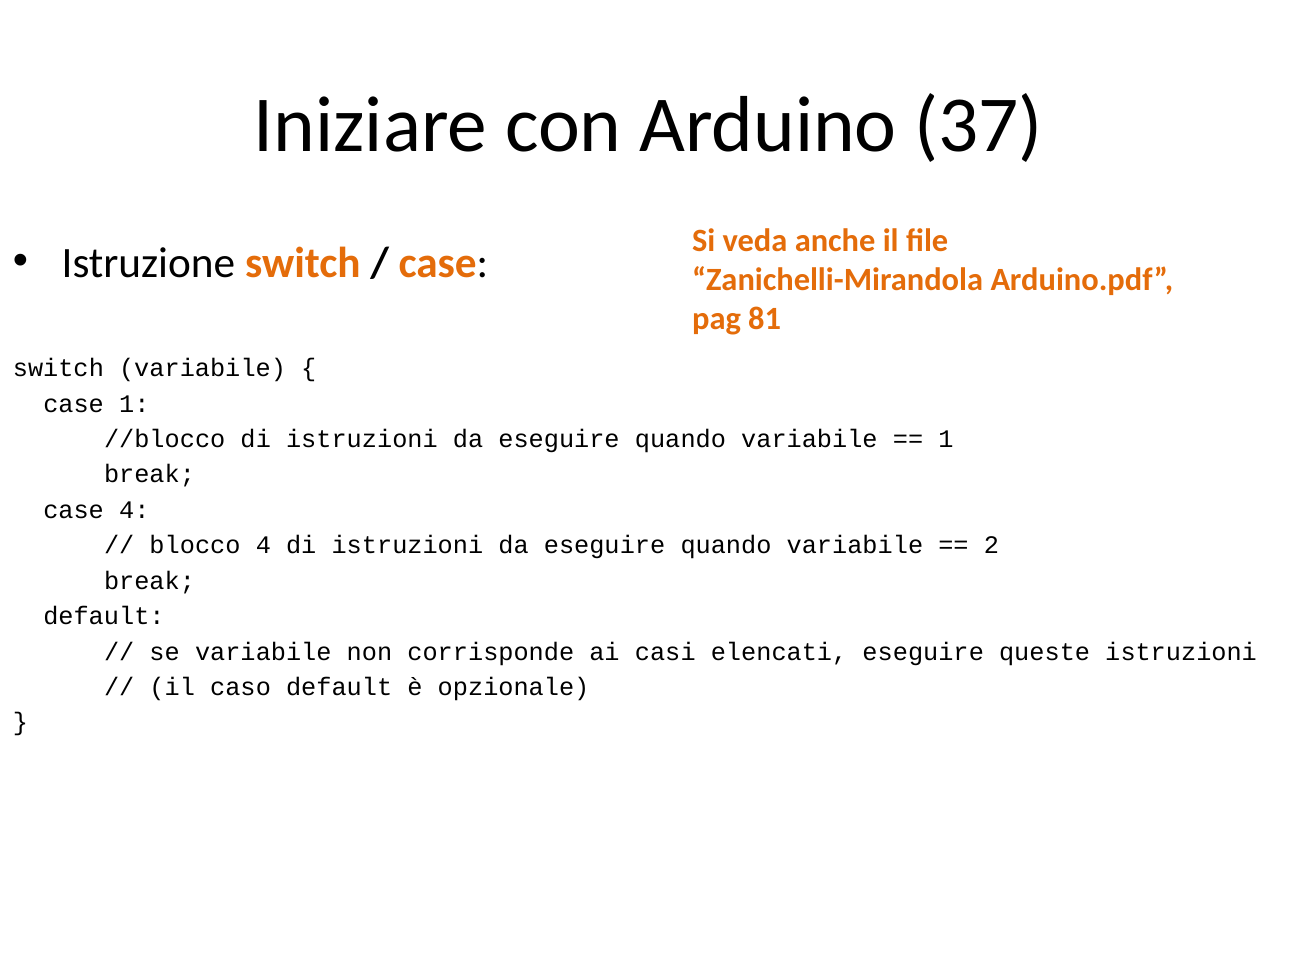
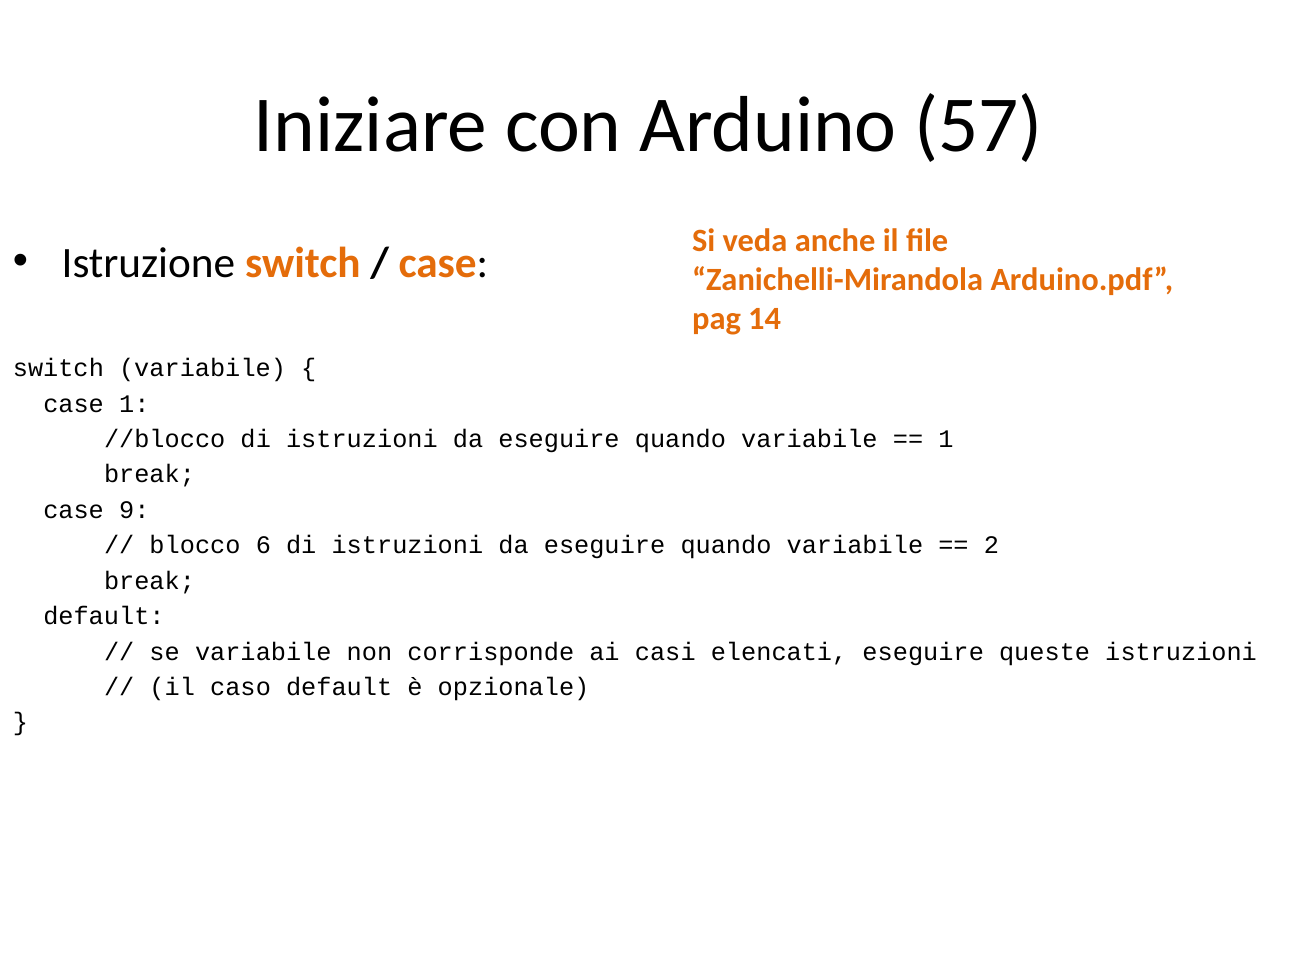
37: 37 -> 57
81: 81 -> 14
case 4: 4 -> 9
blocco 4: 4 -> 6
